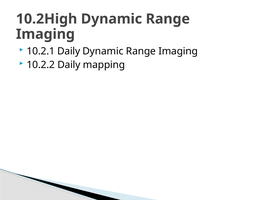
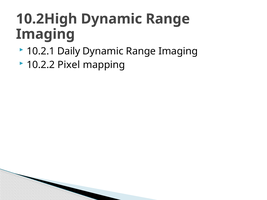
10.2.2 Daily: Daily -> Pixel
